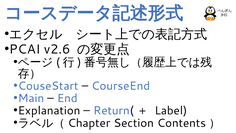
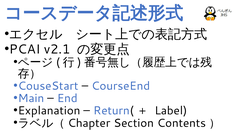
v2.6: v2.6 -> v2.1
